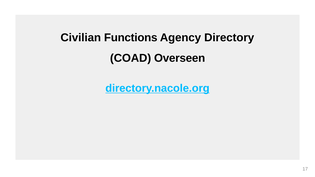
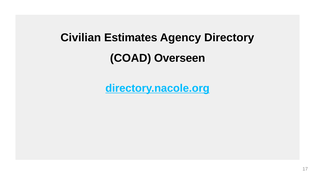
Functions: Functions -> Estimates
